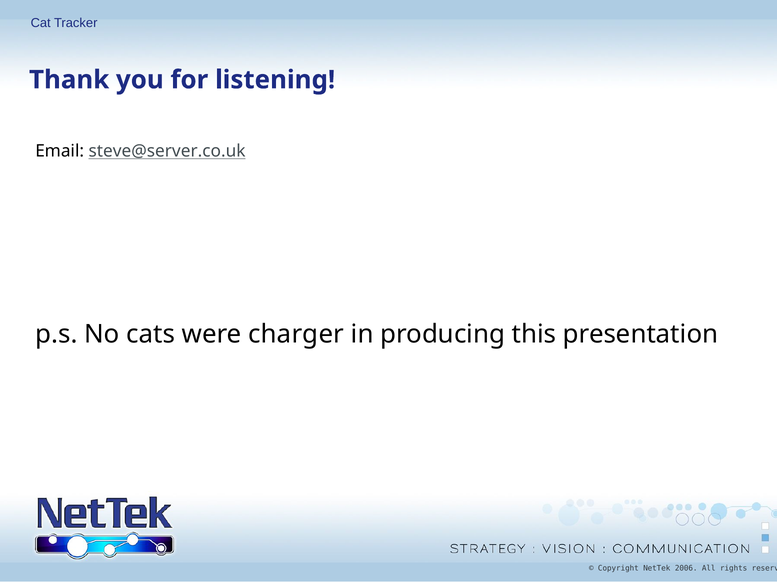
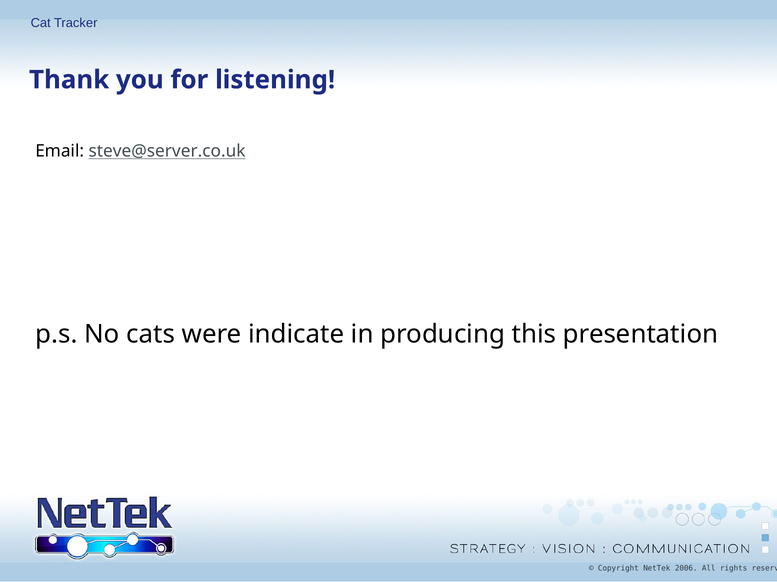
charger: charger -> indicate
